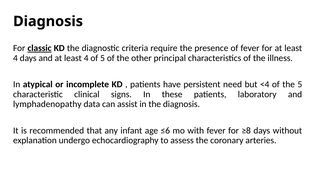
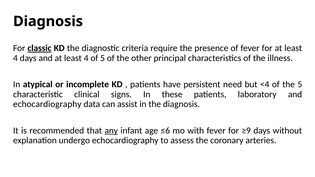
lymphadenopathy at (47, 104): lymphadenopathy -> echocardiography
any underline: none -> present
≥8: ≥8 -> ≥9
